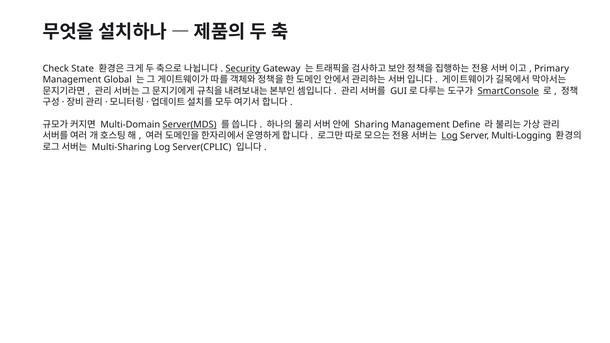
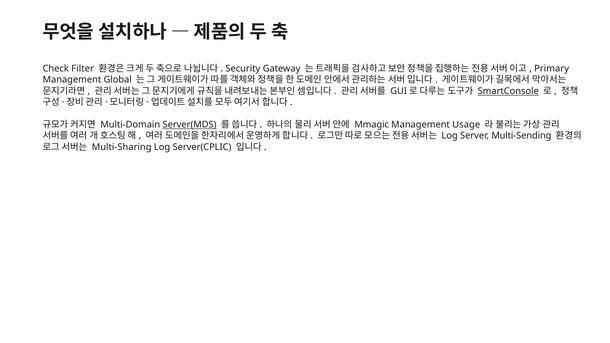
State: State -> Filter
Security underline: present -> none
Sharing: Sharing -> Mmagic
Define: Define -> Usage
Log at (450, 136) underline: present -> none
Multi-Logging: Multi-Logging -> Multi-Sending
